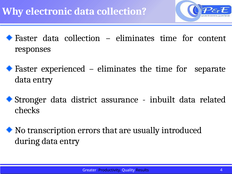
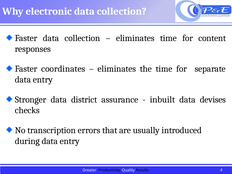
experienced: experienced -> coordinates
related: related -> devises
